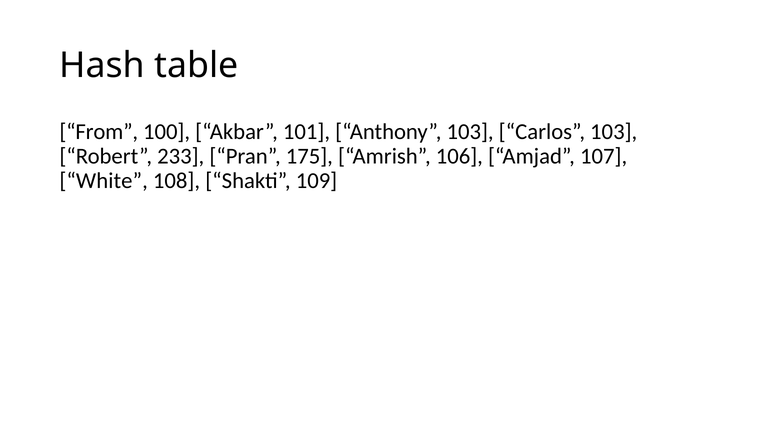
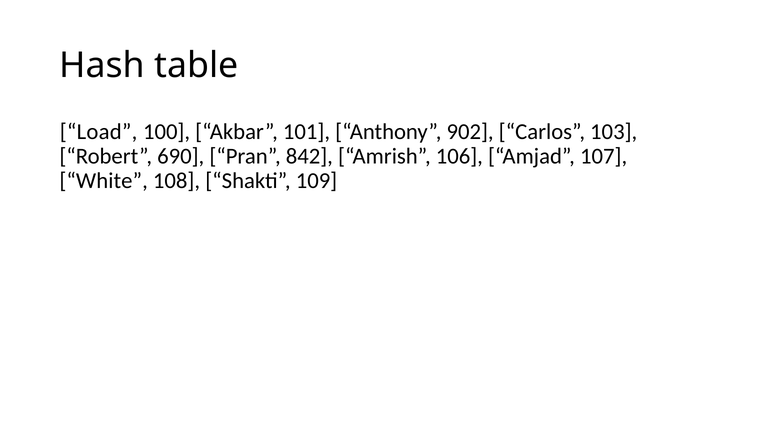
From: From -> Load
Anthony 103: 103 -> 902
233: 233 -> 690
175: 175 -> 842
